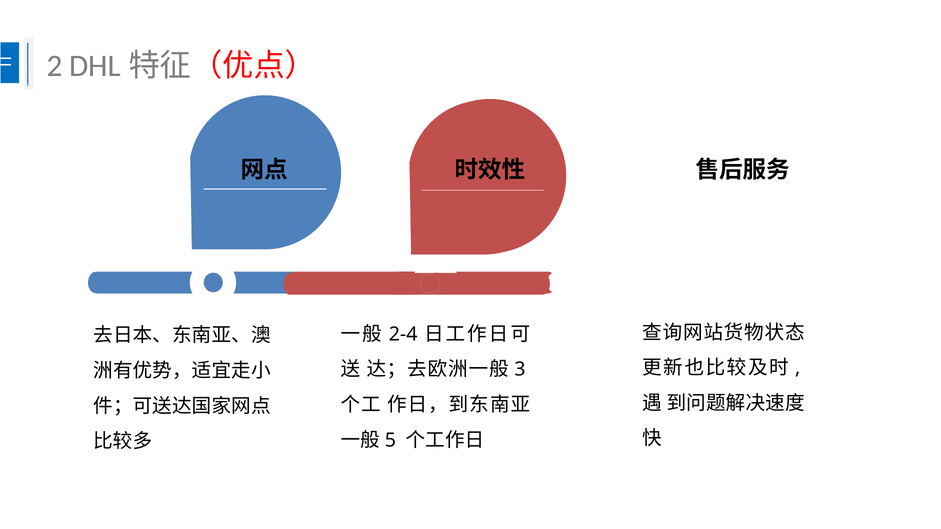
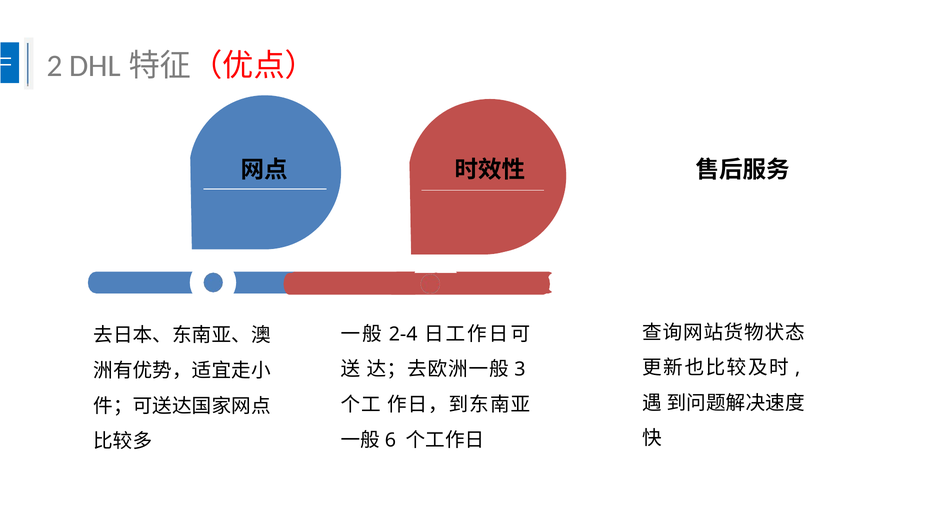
5: 5 -> 6
